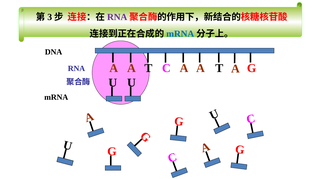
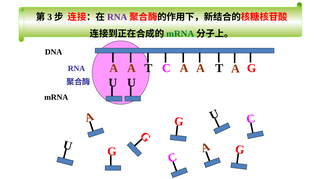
mRNA at (180, 34) colour: blue -> green
